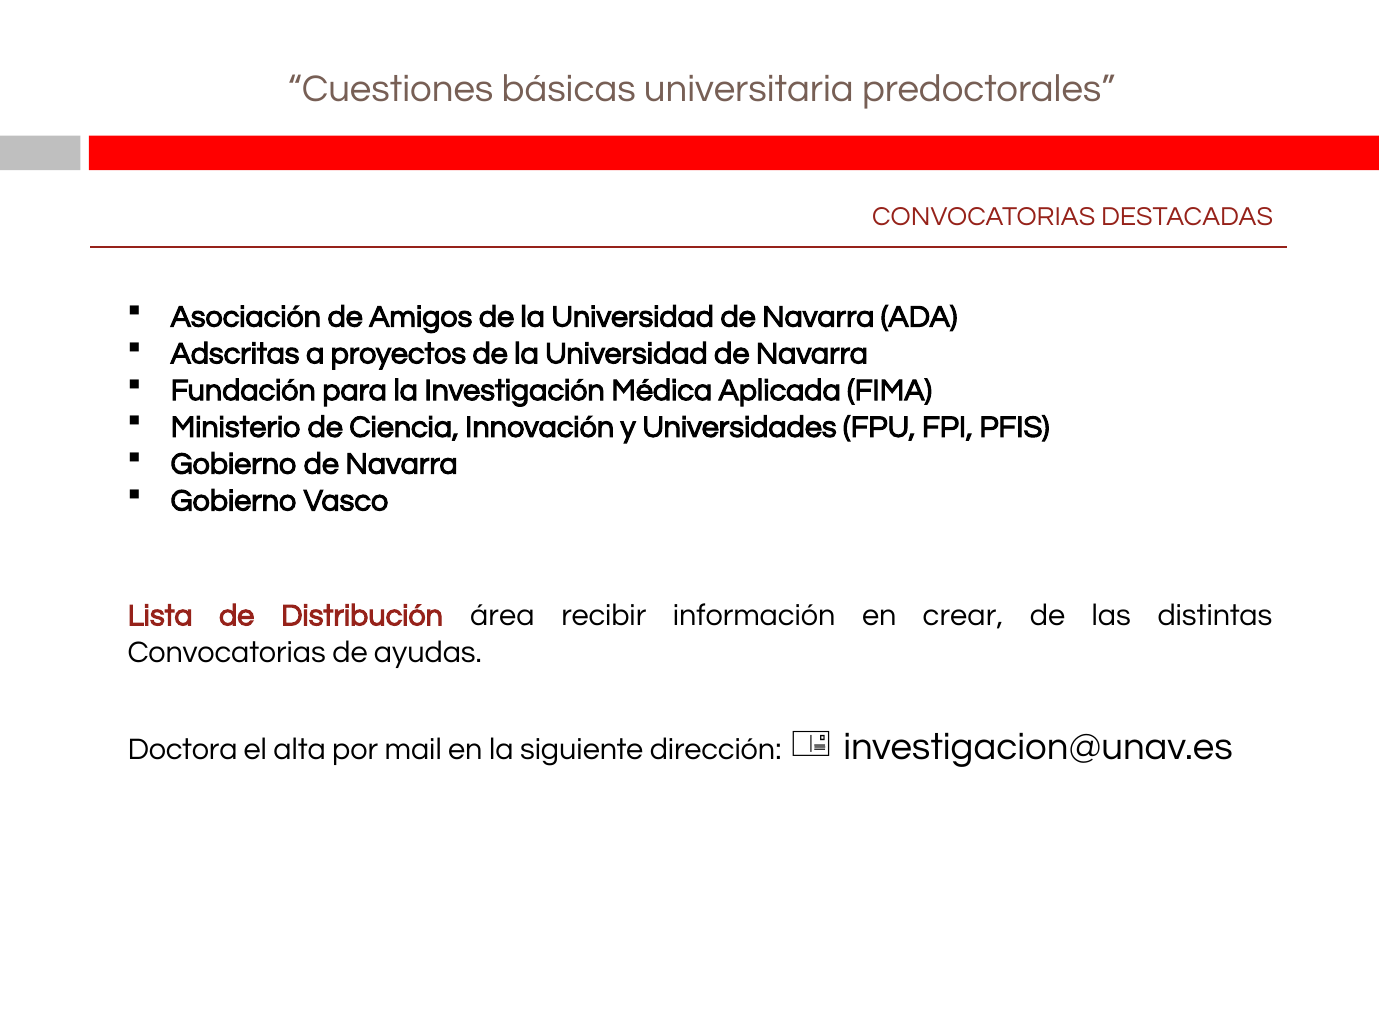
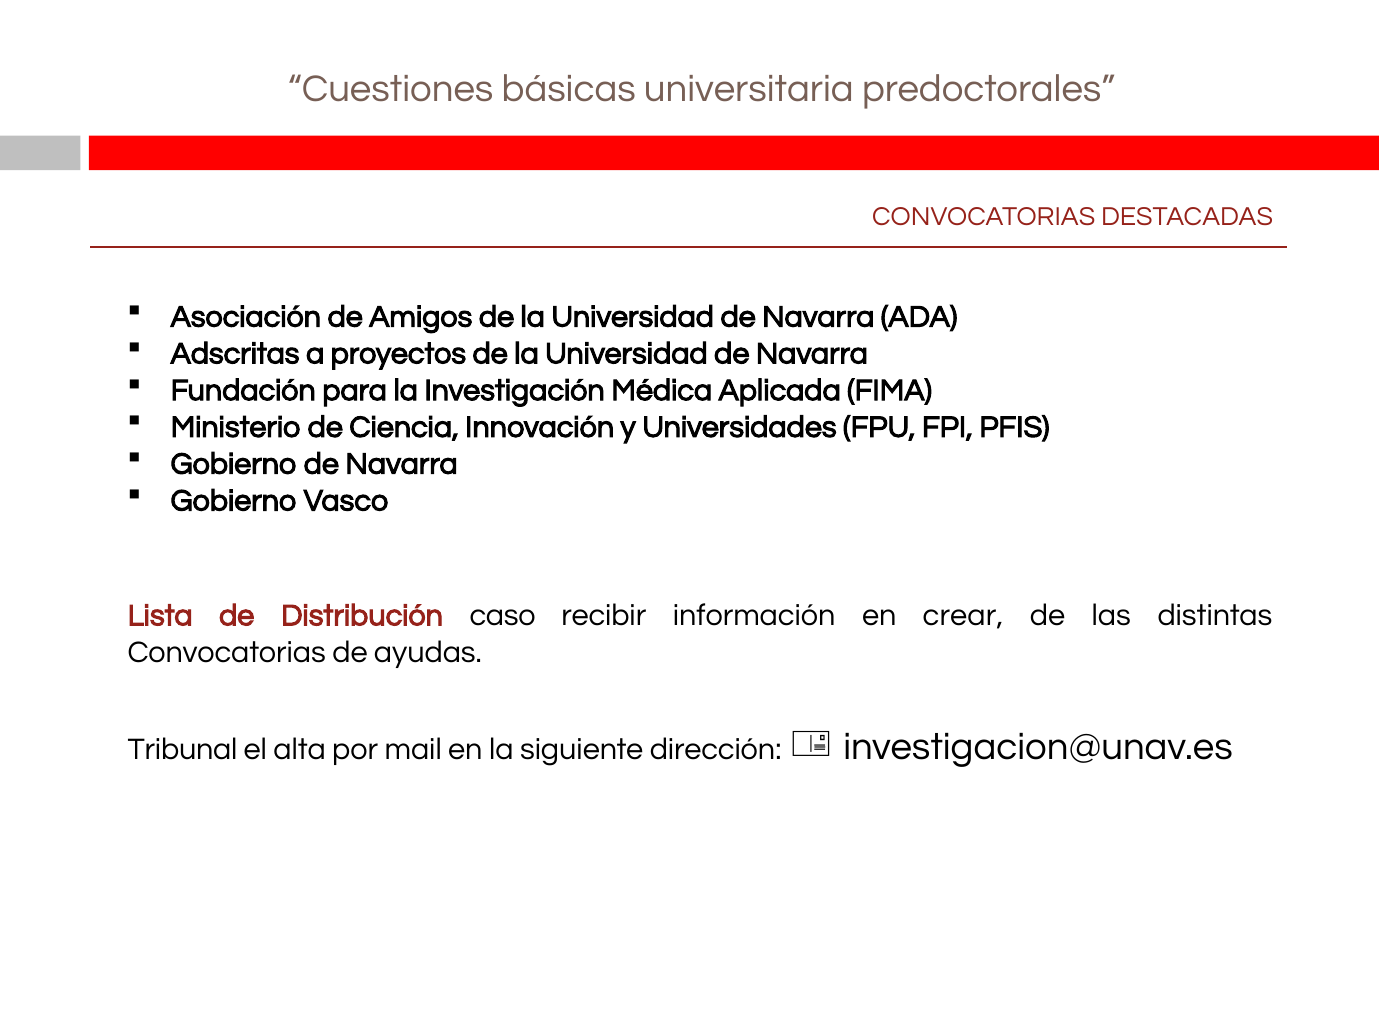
área: área -> caso
Doctora: Doctora -> Tribunal
